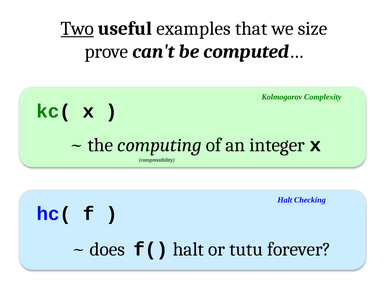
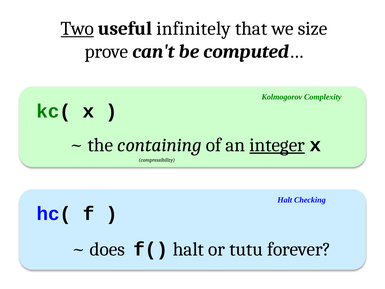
examples: examples -> infinitely
computing: computing -> containing
integer underline: none -> present
